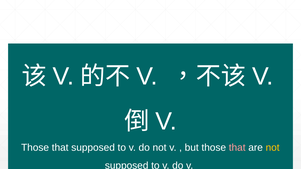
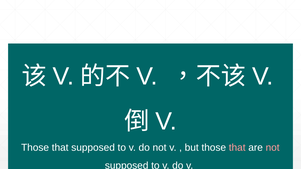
not at (273, 148) colour: yellow -> pink
